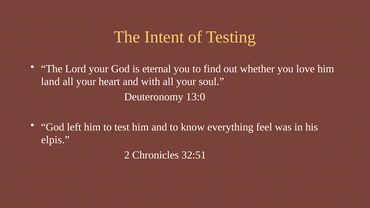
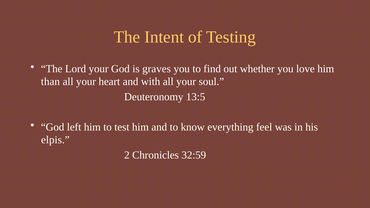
eternal: eternal -> graves
land: land -> than
13:0: 13:0 -> 13:5
32:51: 32:51 -> 32:59
